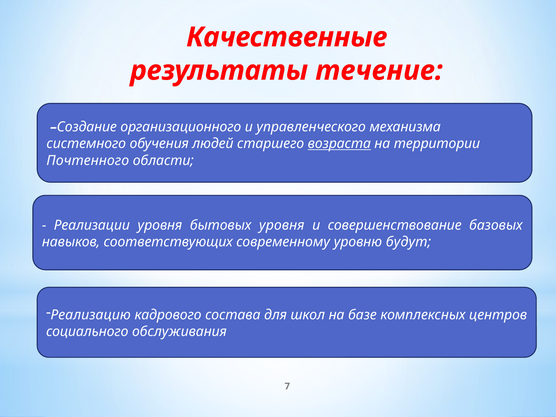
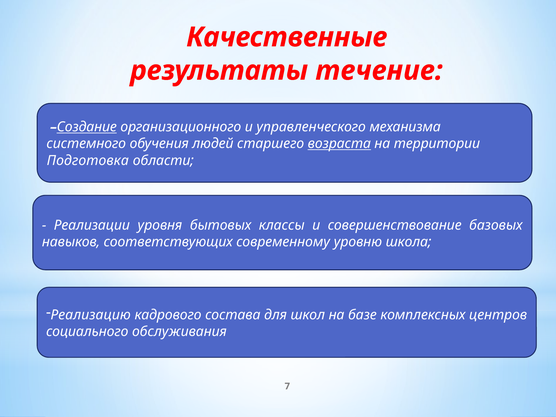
Создание underline: none -> present
Почтенного: Почтенного -> Подготовка
бытовых уровня: уровня -> классы
будут: будут -> школа
